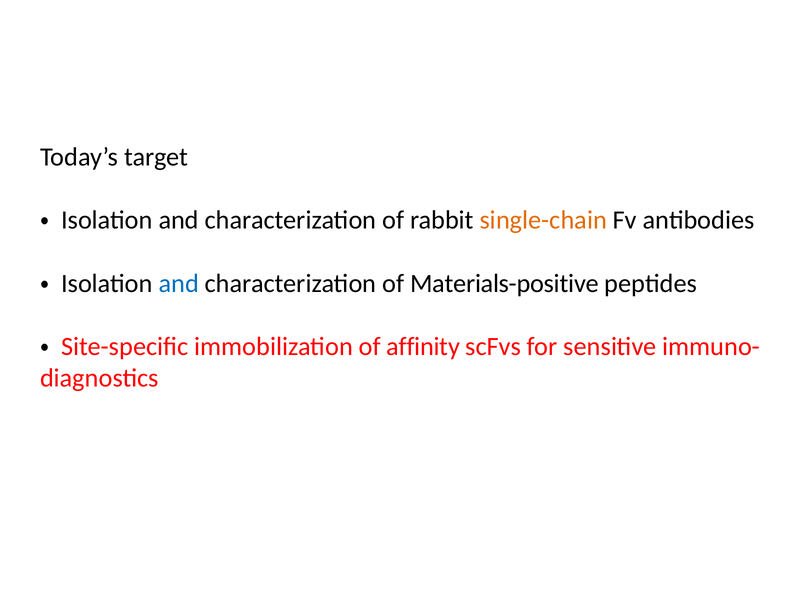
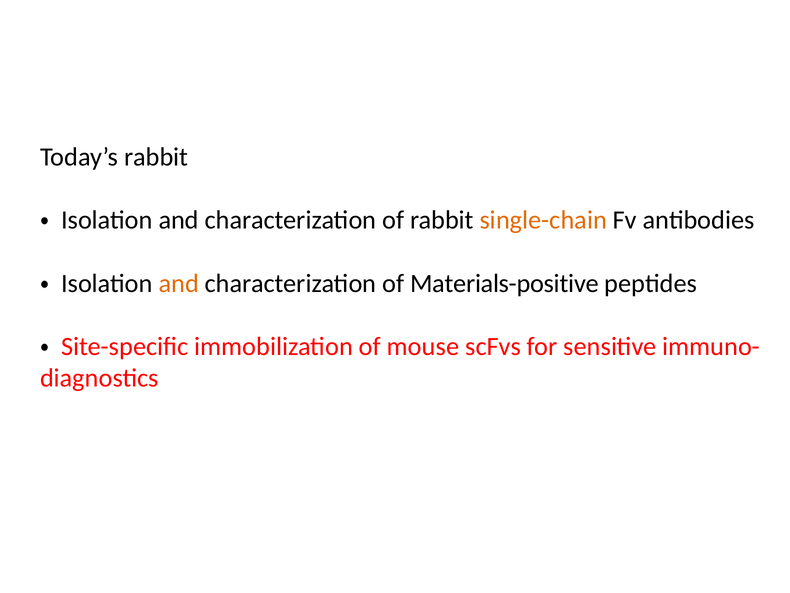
Today’s target: target -> rabbit
and at (179, 283) colour: blue -> orange
affinity: affinity -> mouse
